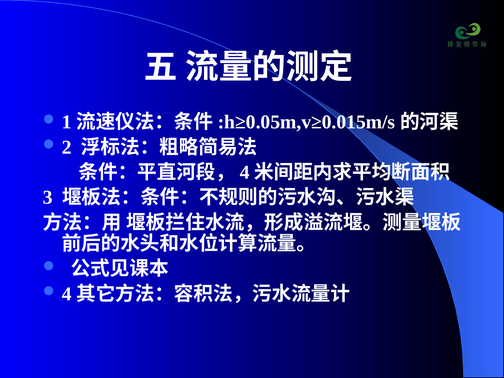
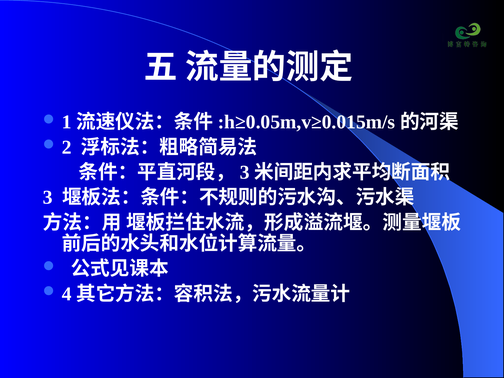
4 at (245, 172): 4 -> 3
